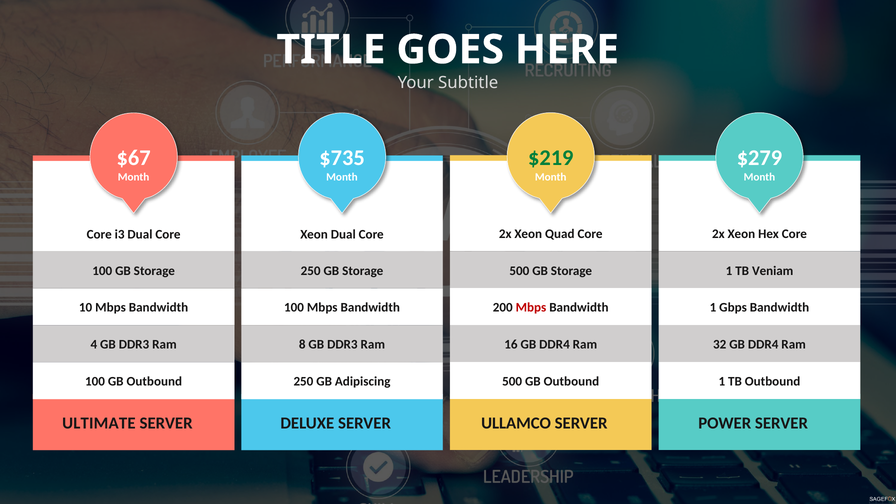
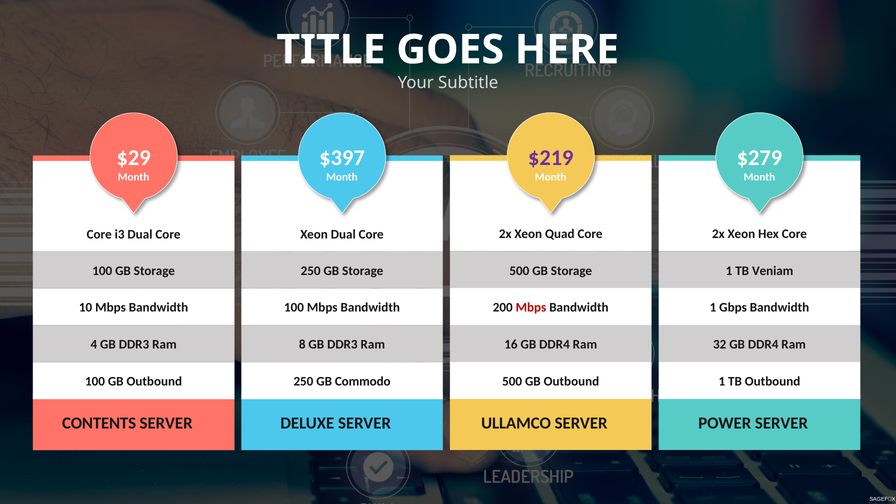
$219 colour: green -> purple
$67: $67 -> $29
$735: $735 -> $397
Adipiscing: Adipiscing -> Commodo
ULTIMATE: ULTIMATE -> CONTENTS
